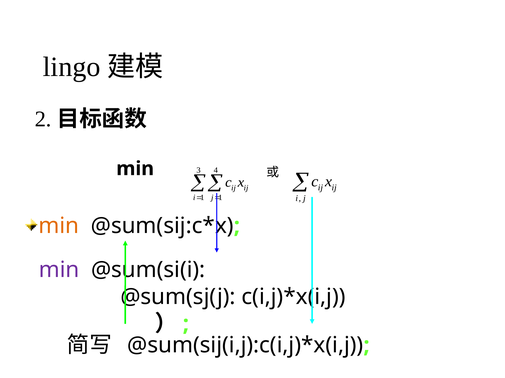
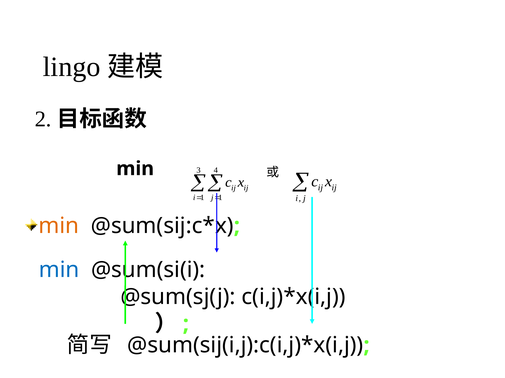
min at (59, 270) colour: purple -> blue
